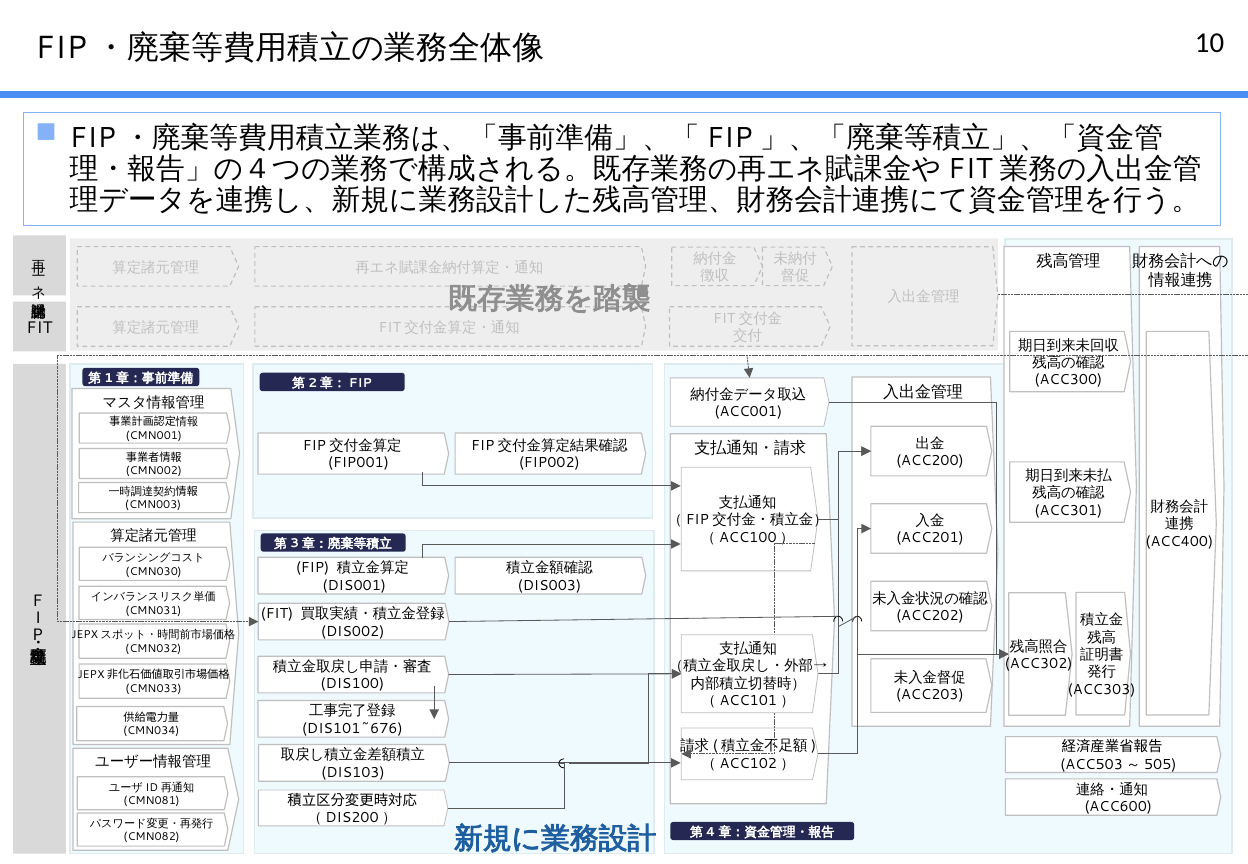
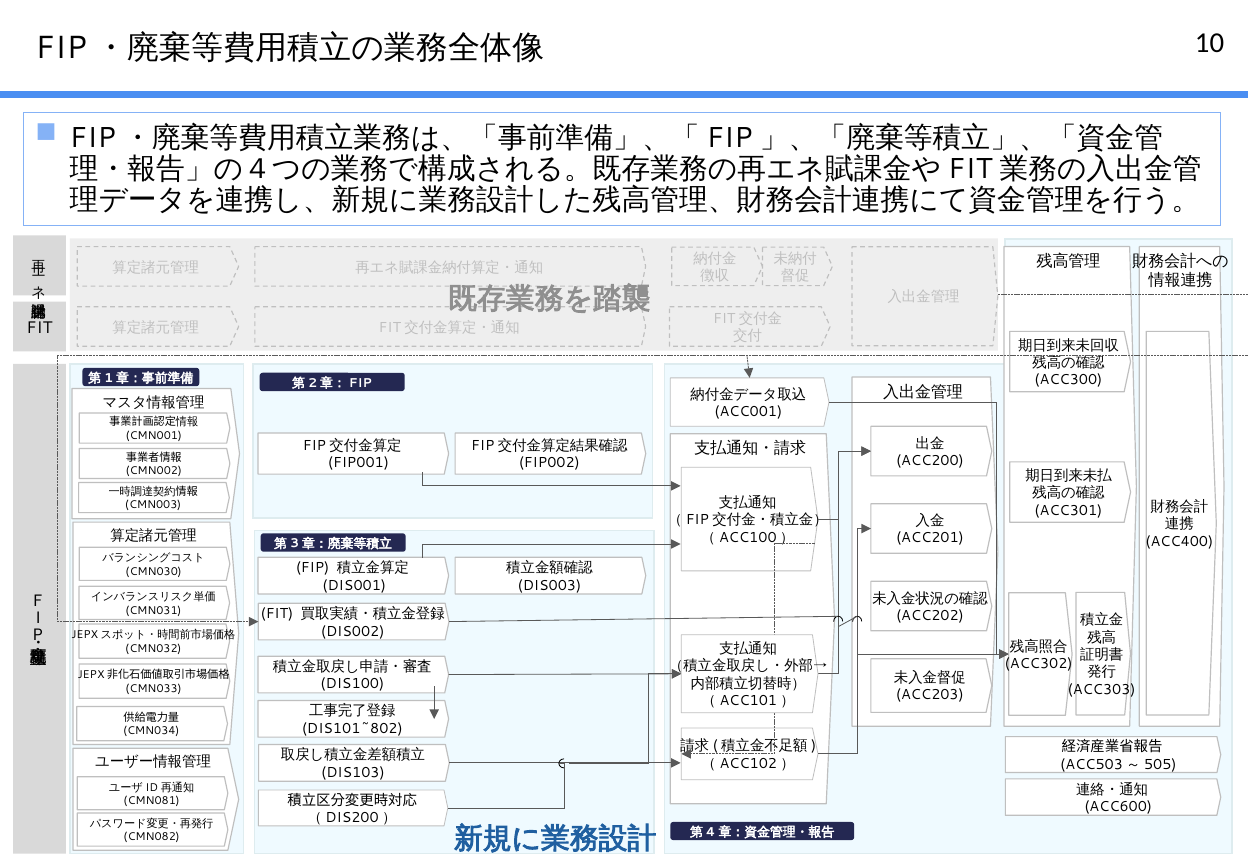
DIS101~676: DIS101~676 -> DIS101~802
